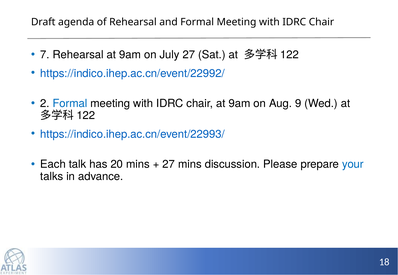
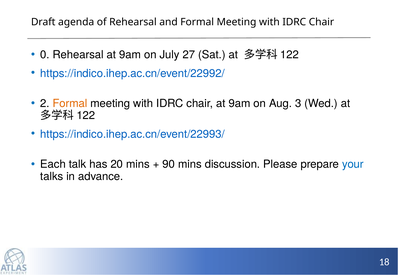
7: 7 -> 0
Formal at (70, 104) colour: blue -> orange
9: 9 -> 3
27 at (169, 165): 27 -> 90
